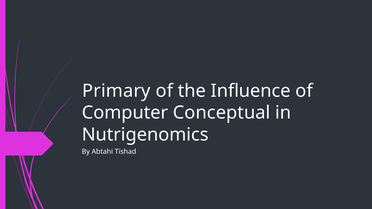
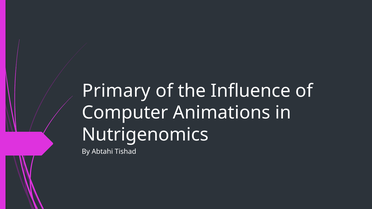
Conceptual: Conceptual -> Animations
